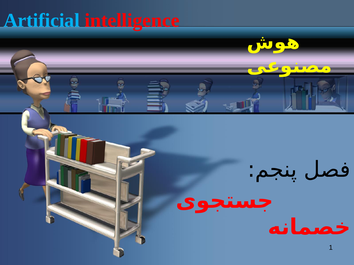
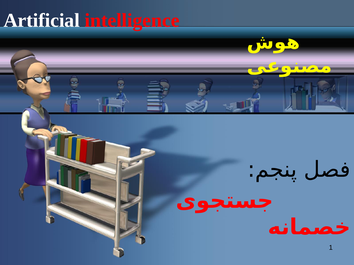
Artificial colour: light blue -> white
